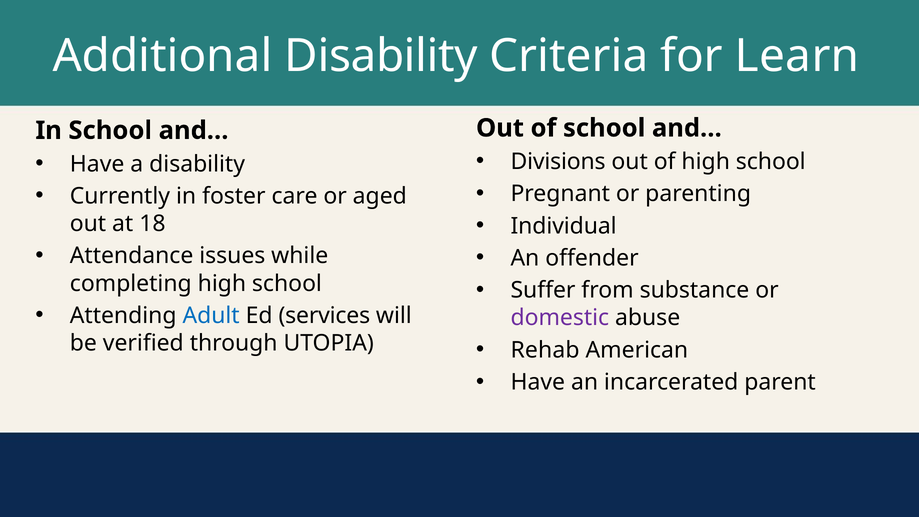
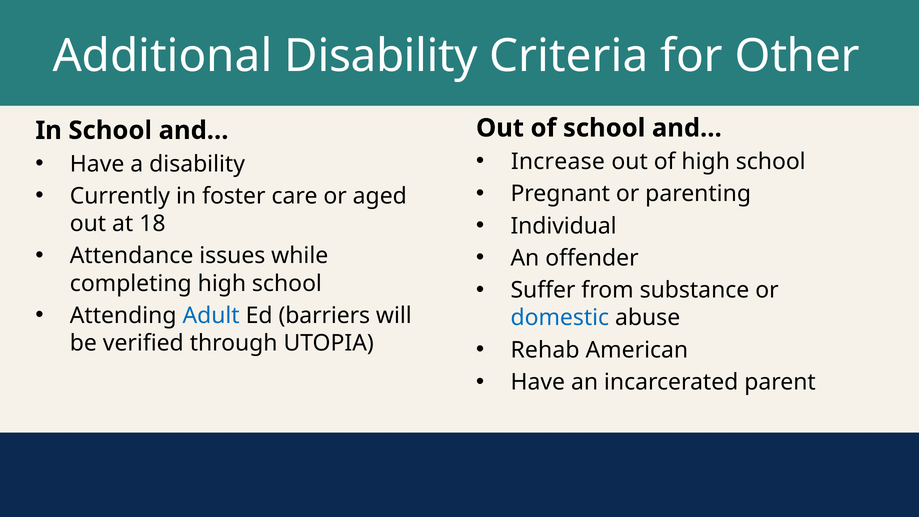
Learn: Learn -> Other
Divisions: Divisions -> Increase
services: services -> barriers
domestic colour: purple -> blue
